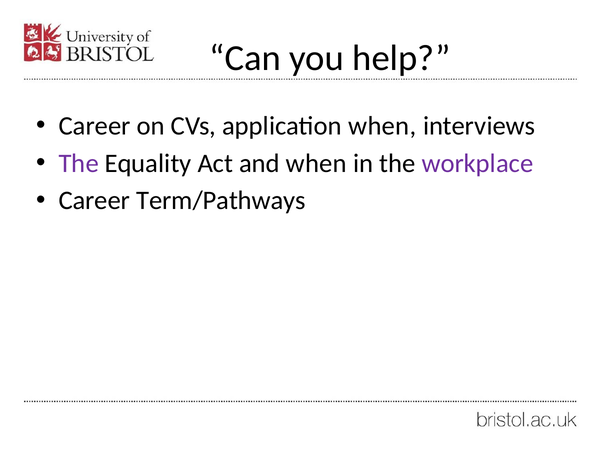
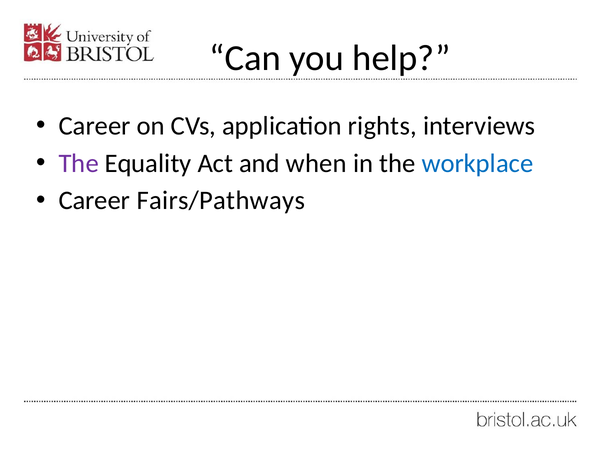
application when: when -> rights
workplace colour: purple -> blue
Term/Pathways: Term/Pathways -> Fairs/Pathways
